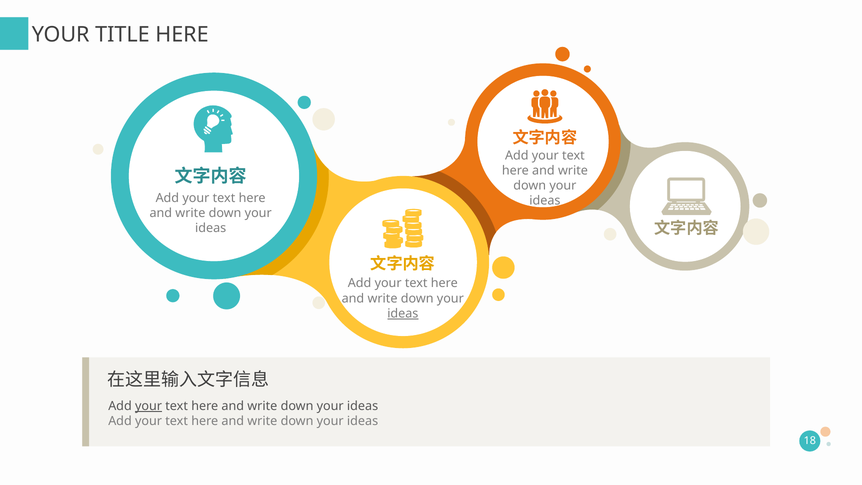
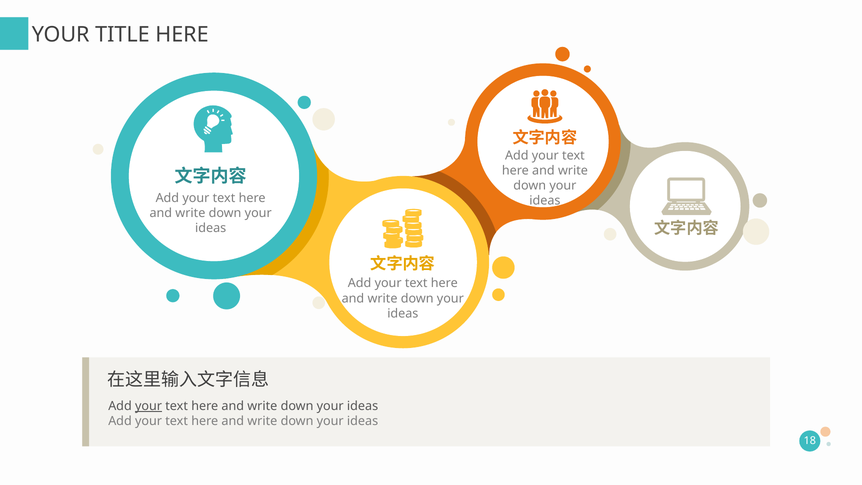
ideas at (403, 313) underline: present -> none
